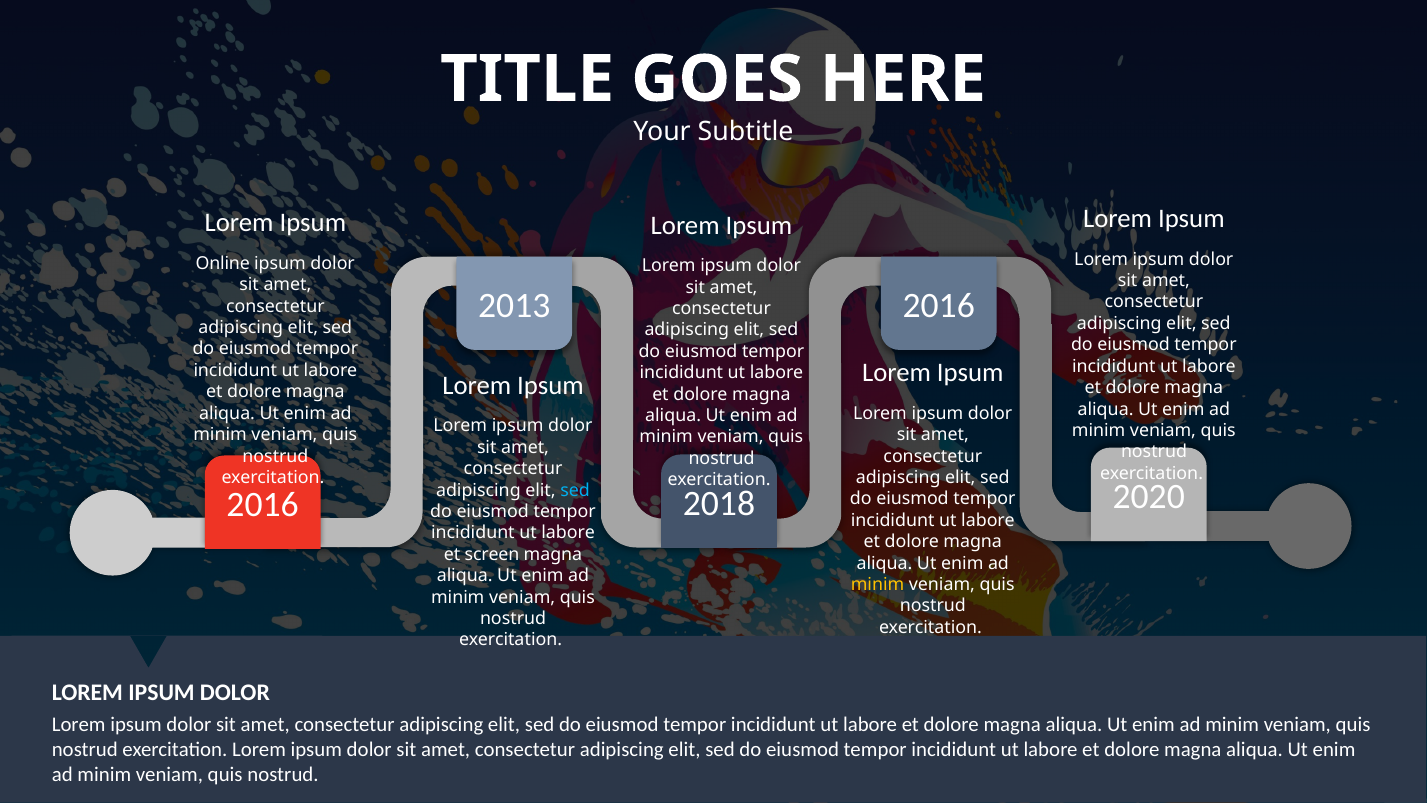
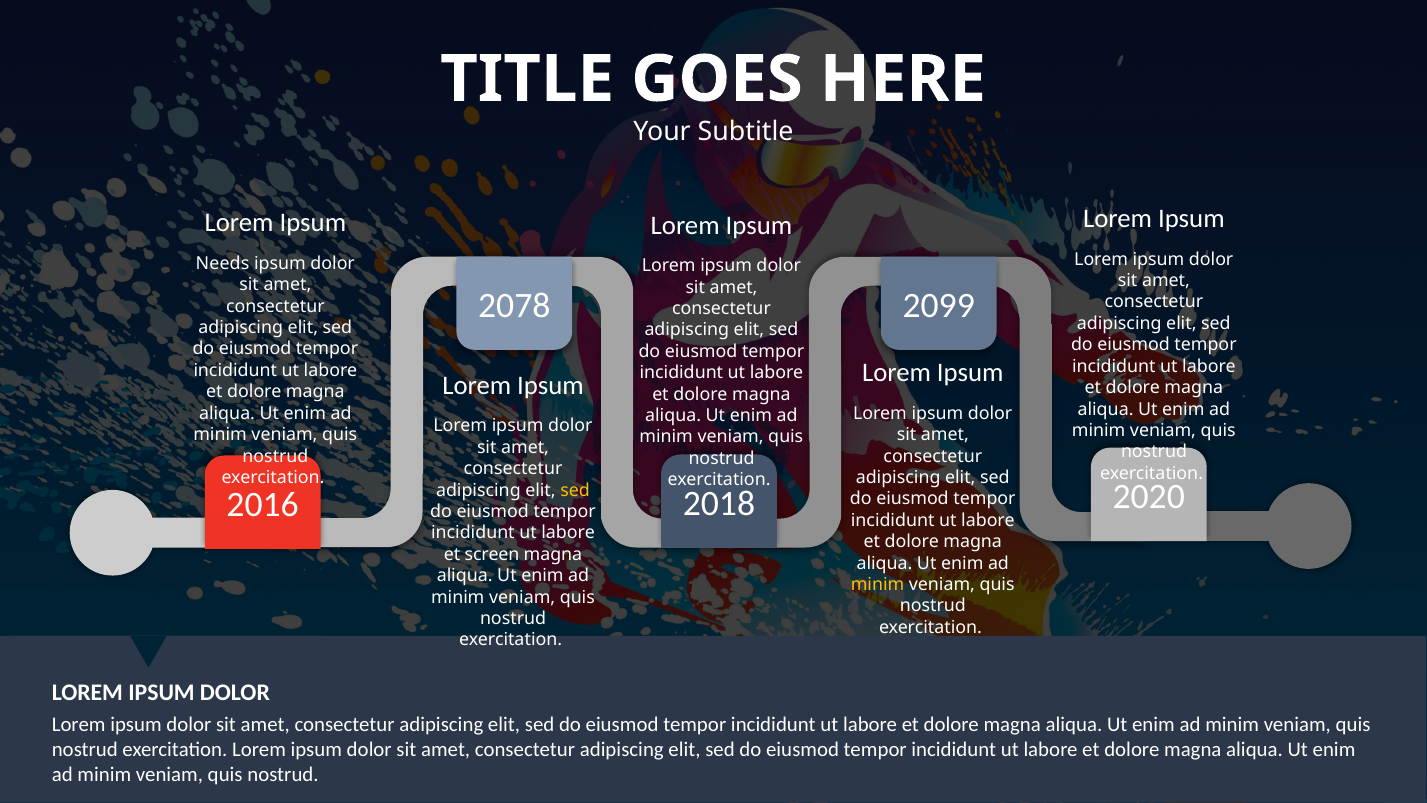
Online: Online -> Needs
2013: 2013 -> 2078
2016 at (939, 306): 2016 -> 2099
sed at (575, 490) colour: light blue -> yellow
